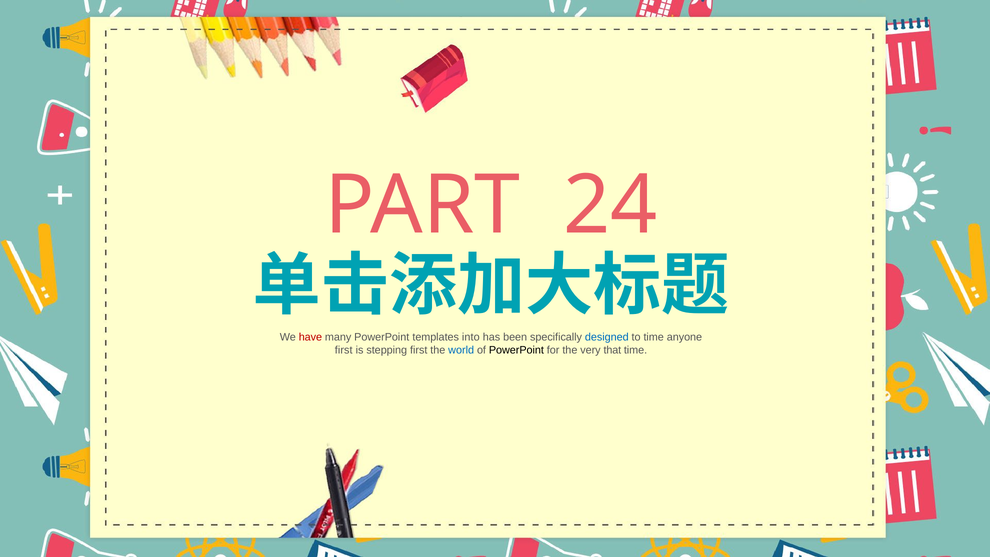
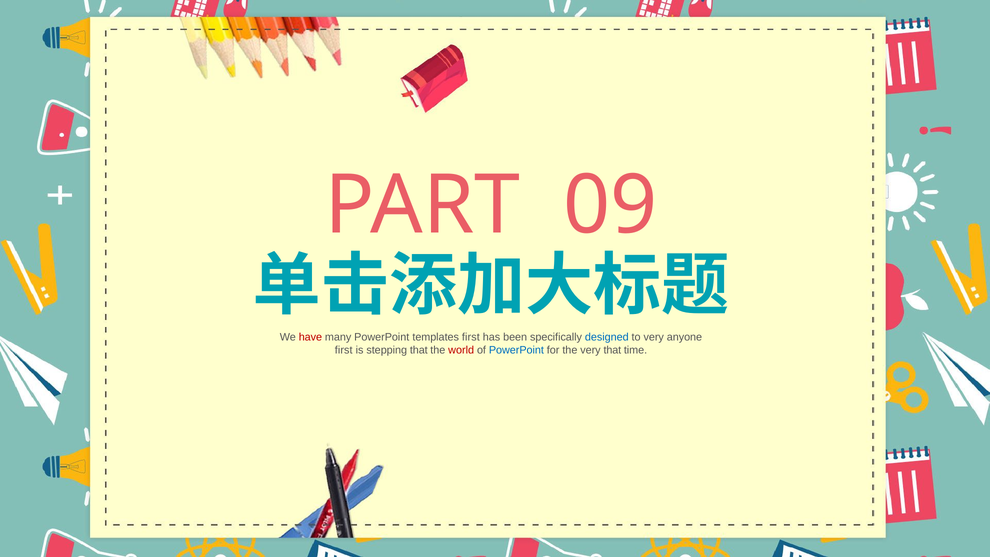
24: 24 -> 09
templates into: into -> first
to time: time -> very
stepping first: first -> that
world colour: blue -> red
PowerPoint at (516, 350) colour: black -> blue
